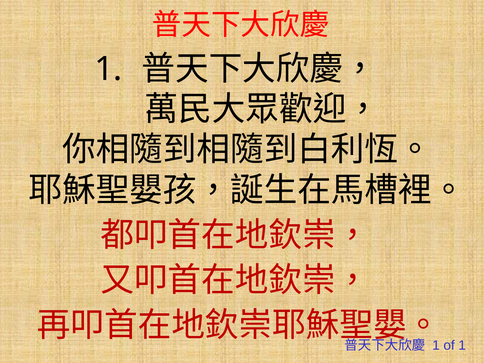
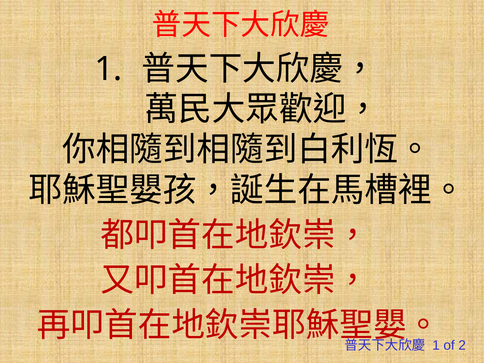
of 1: 1 -> 2
